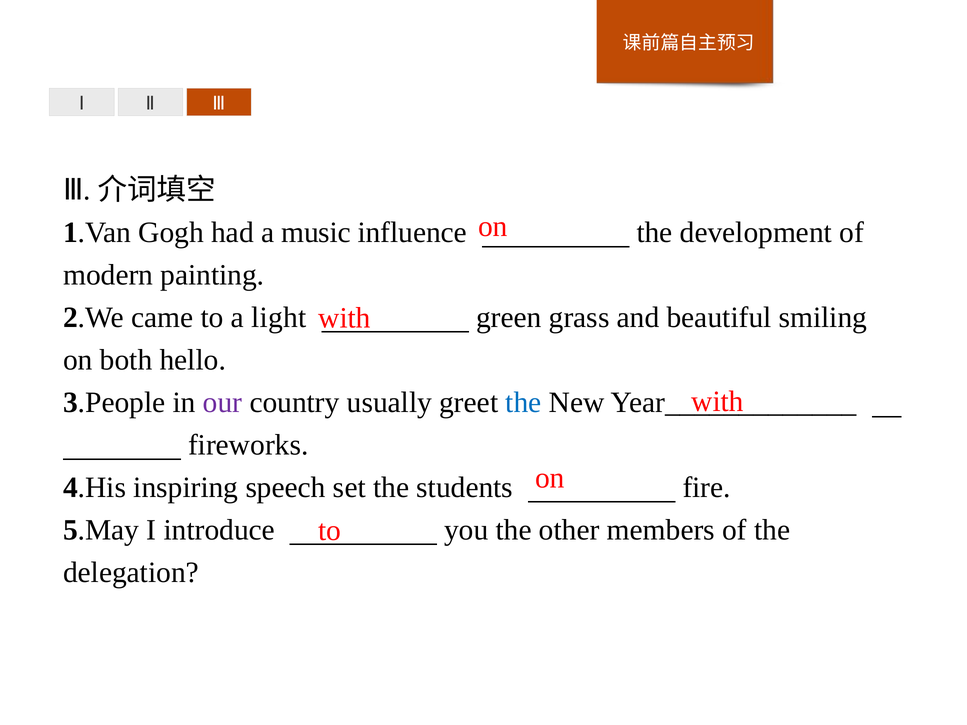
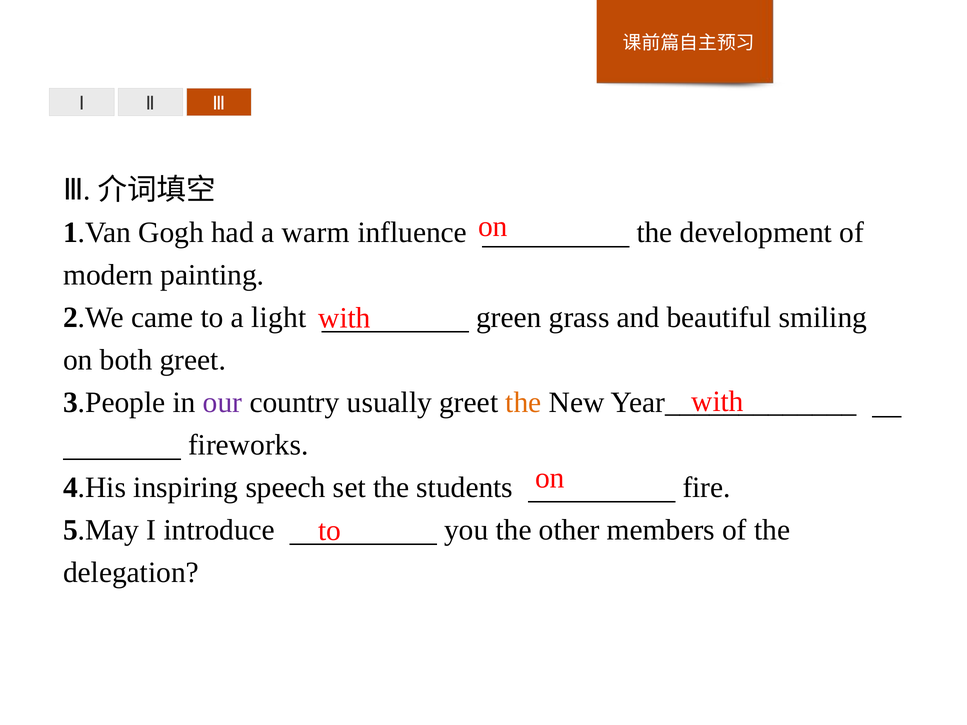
music: music -> warm
both hello: hello -> greet
the at (523, 403) colour: blue -> orange
